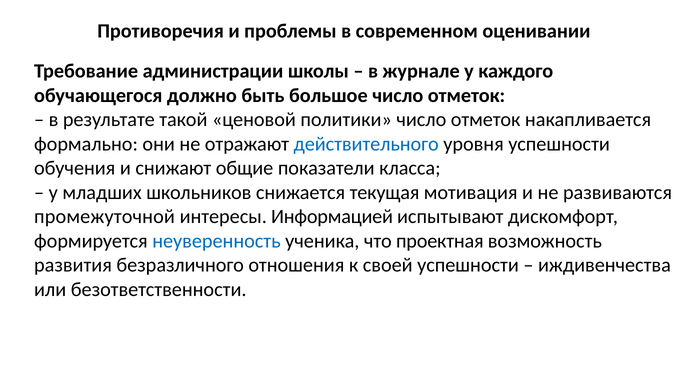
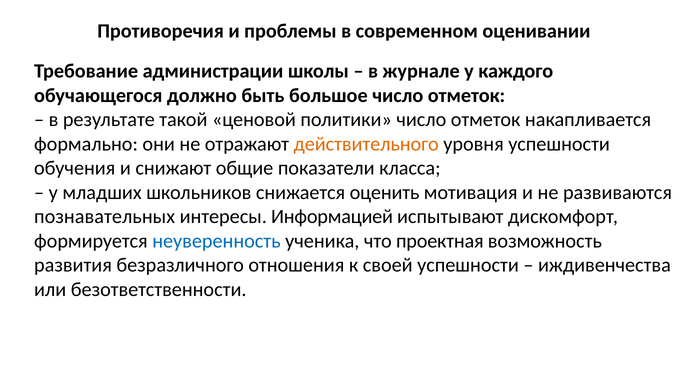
действительного colour: blue -> orange
текущая: текущая -> оценить
промежуточной: промежуточной -> познавательных
